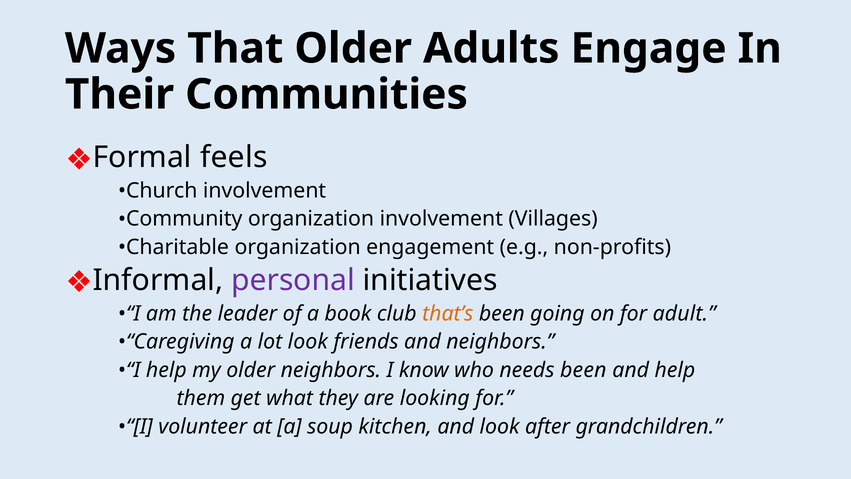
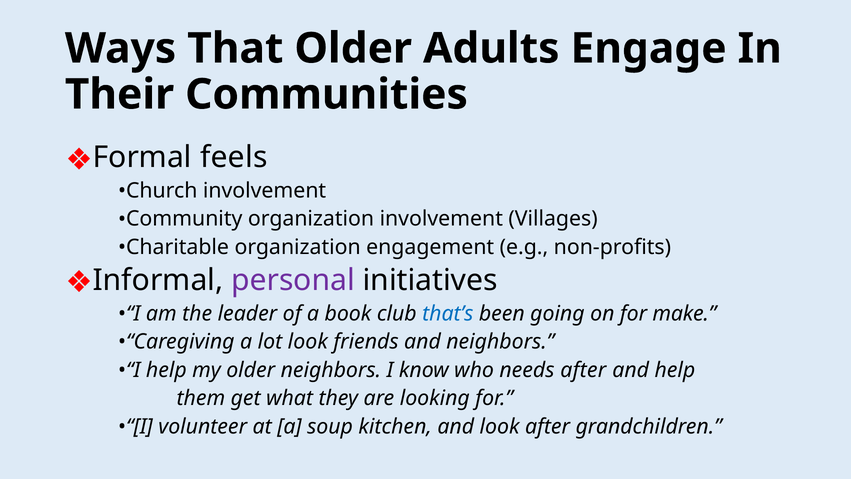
that’s colour: orange -> blue
adult: adult -> make
needs been: been -> after
